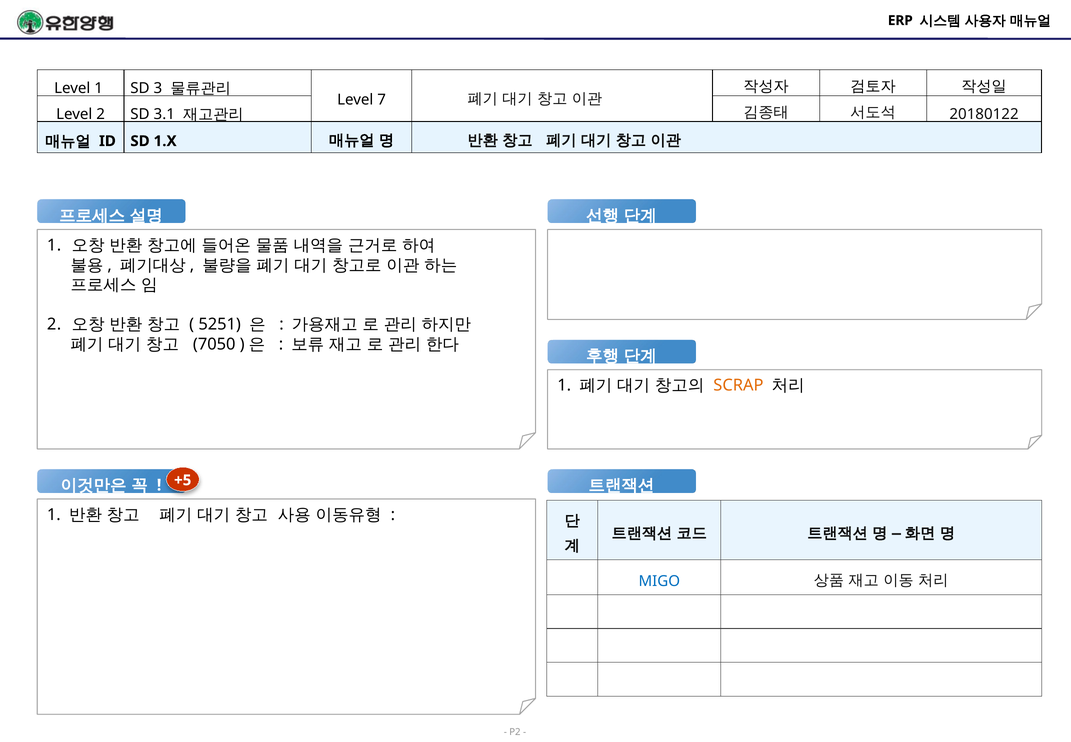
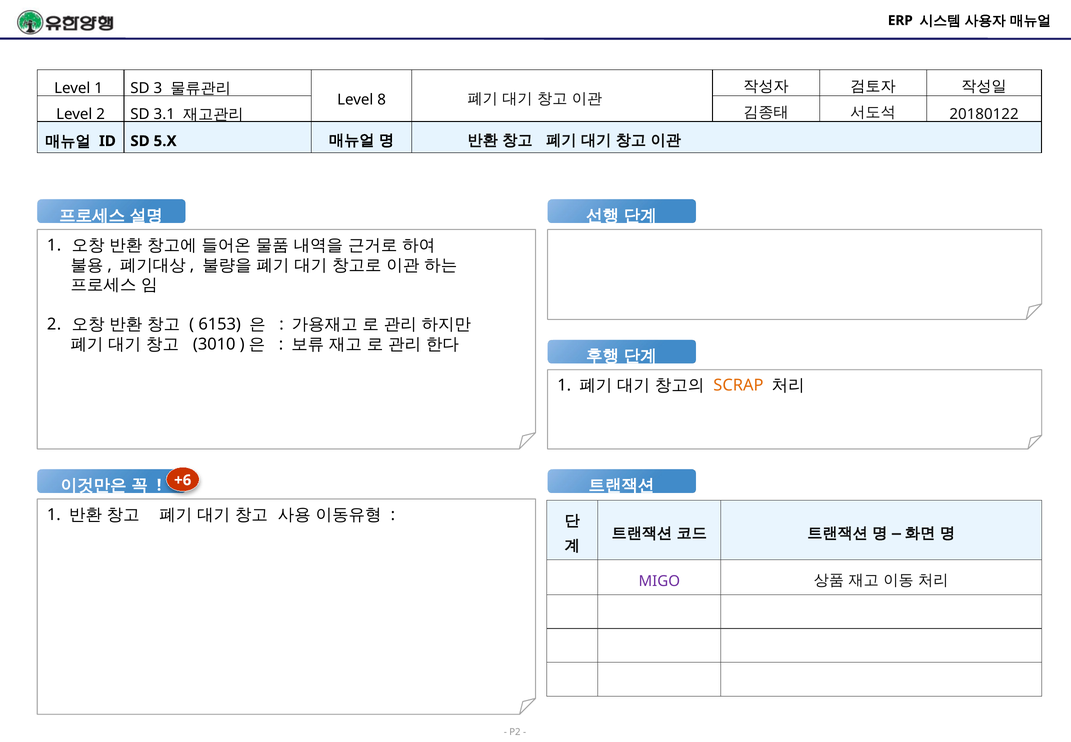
7: 7 -> 8
1.X: 1.X -> 5.X
5251: 5251 -> 6153
7050: 7050 -> 3010
+5: +5 -> +6
MIGO colour: blue -> purple
